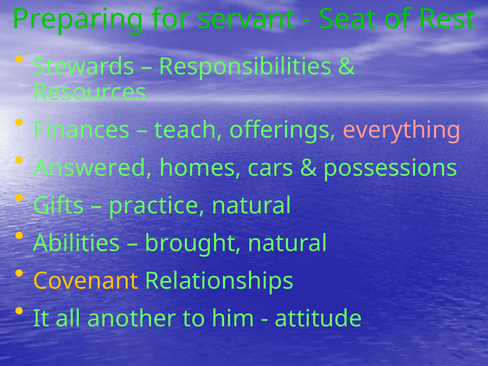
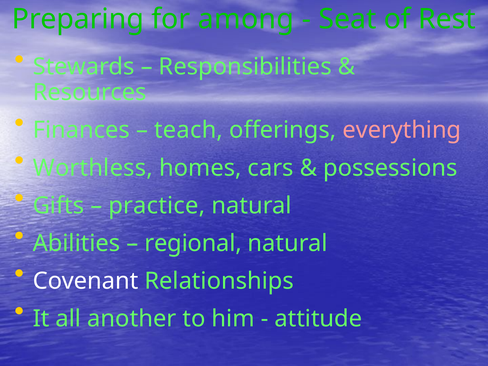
servant: servant -> among
Answered: Answered -> Worthless
brought: brought -> regional
Covenant colour: yellow -> white
